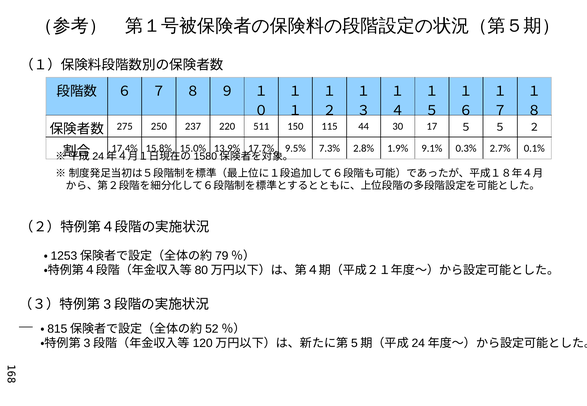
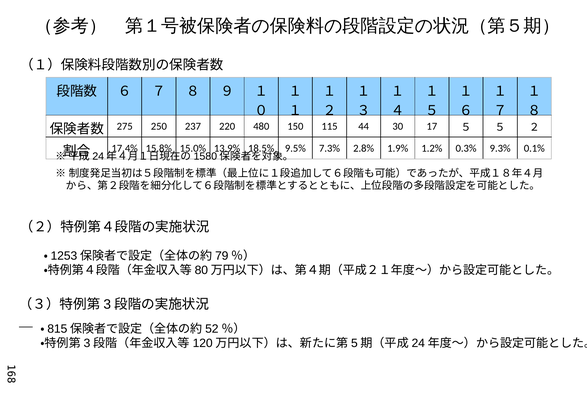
511: 511 -> 480
17.7%: 17.7% -> 18.5%
9.1%: 9.1% -> 1.2%
2.7%: 2.7% -> 9.3%
